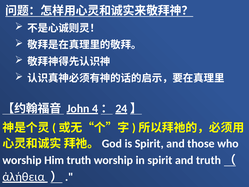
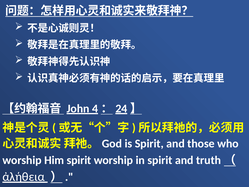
Him truth: truth -> spirit
